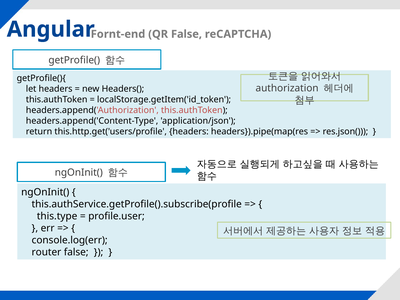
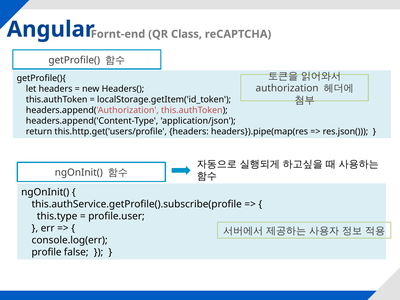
QR False: False -> Class
router: router -> profile
